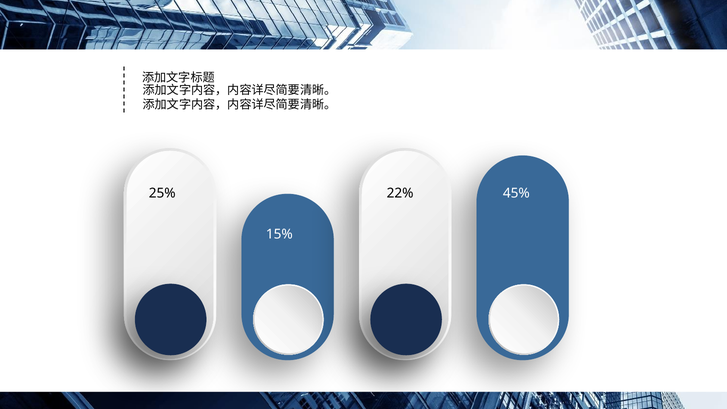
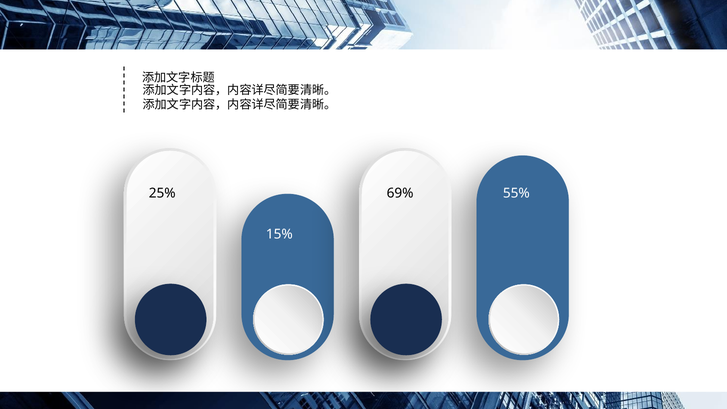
22%: 22% -> 69%
45%: 45% -> 55%
